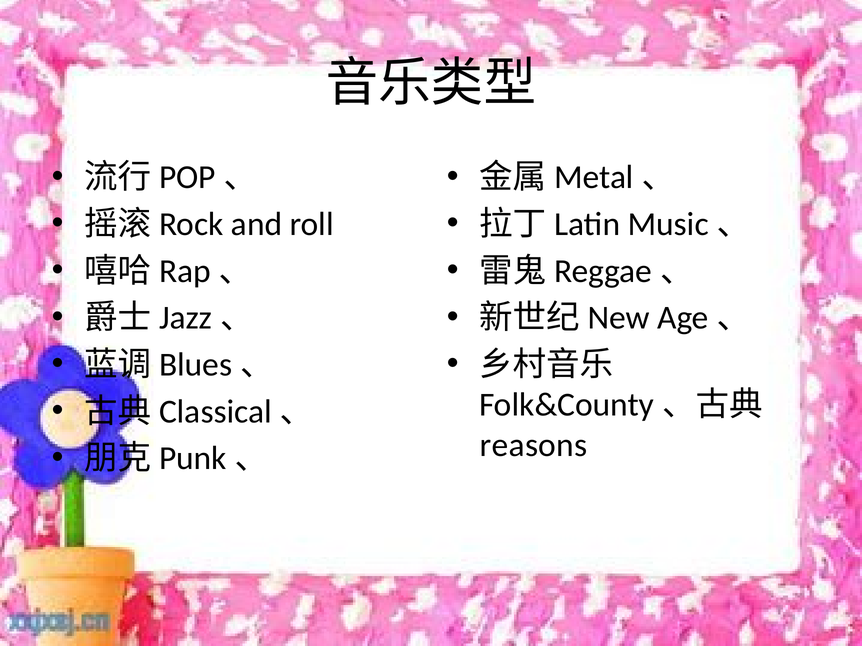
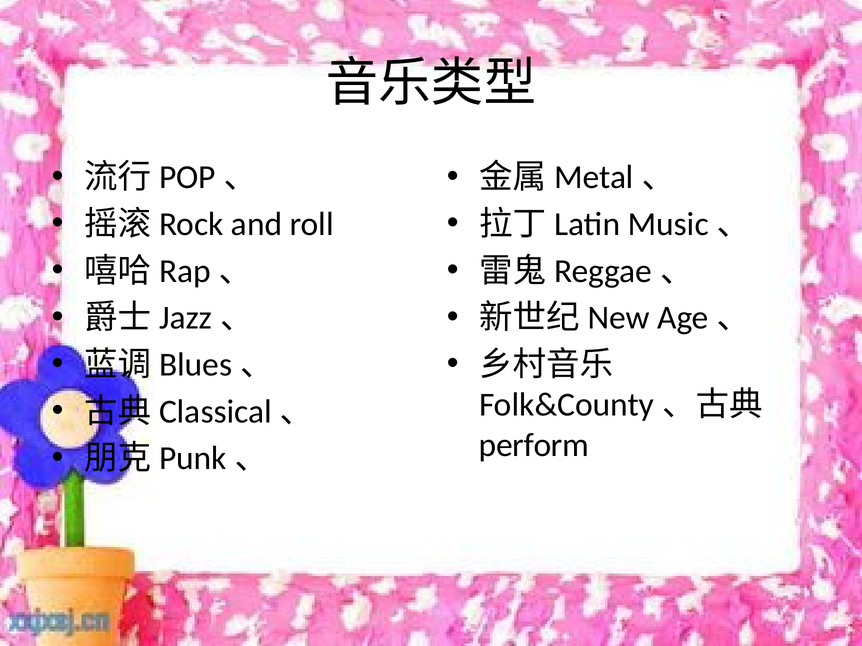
reasons: reasons -> perform
